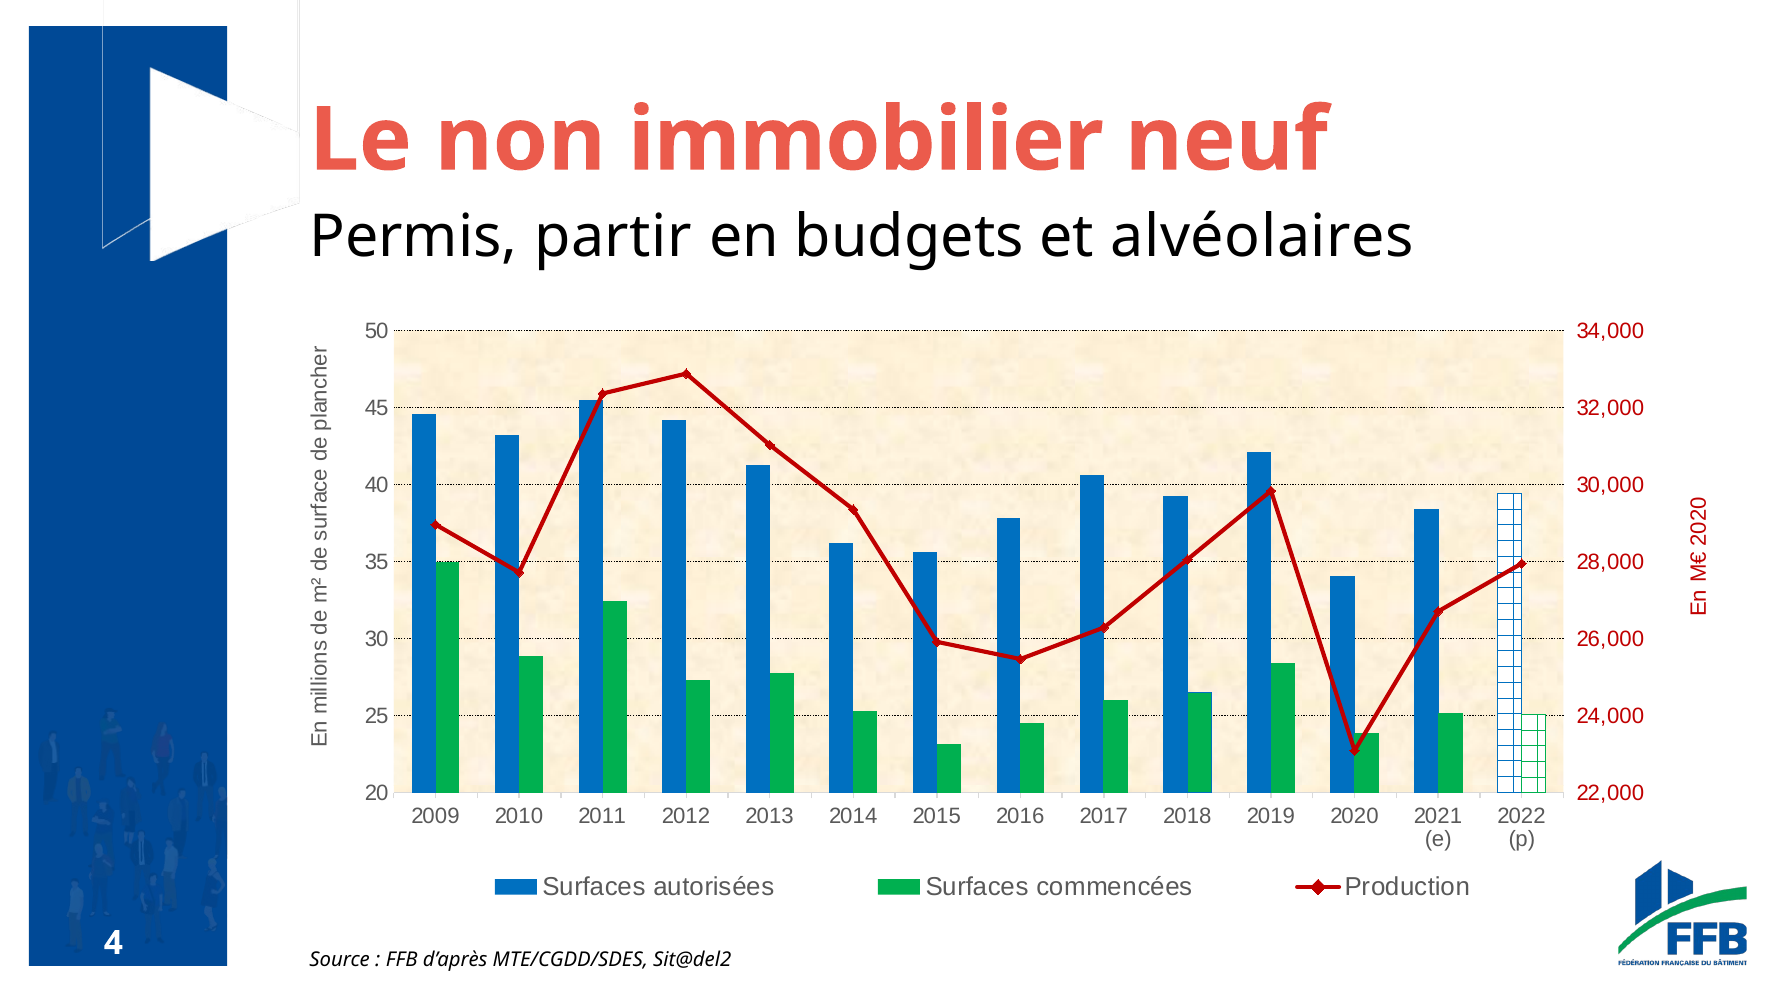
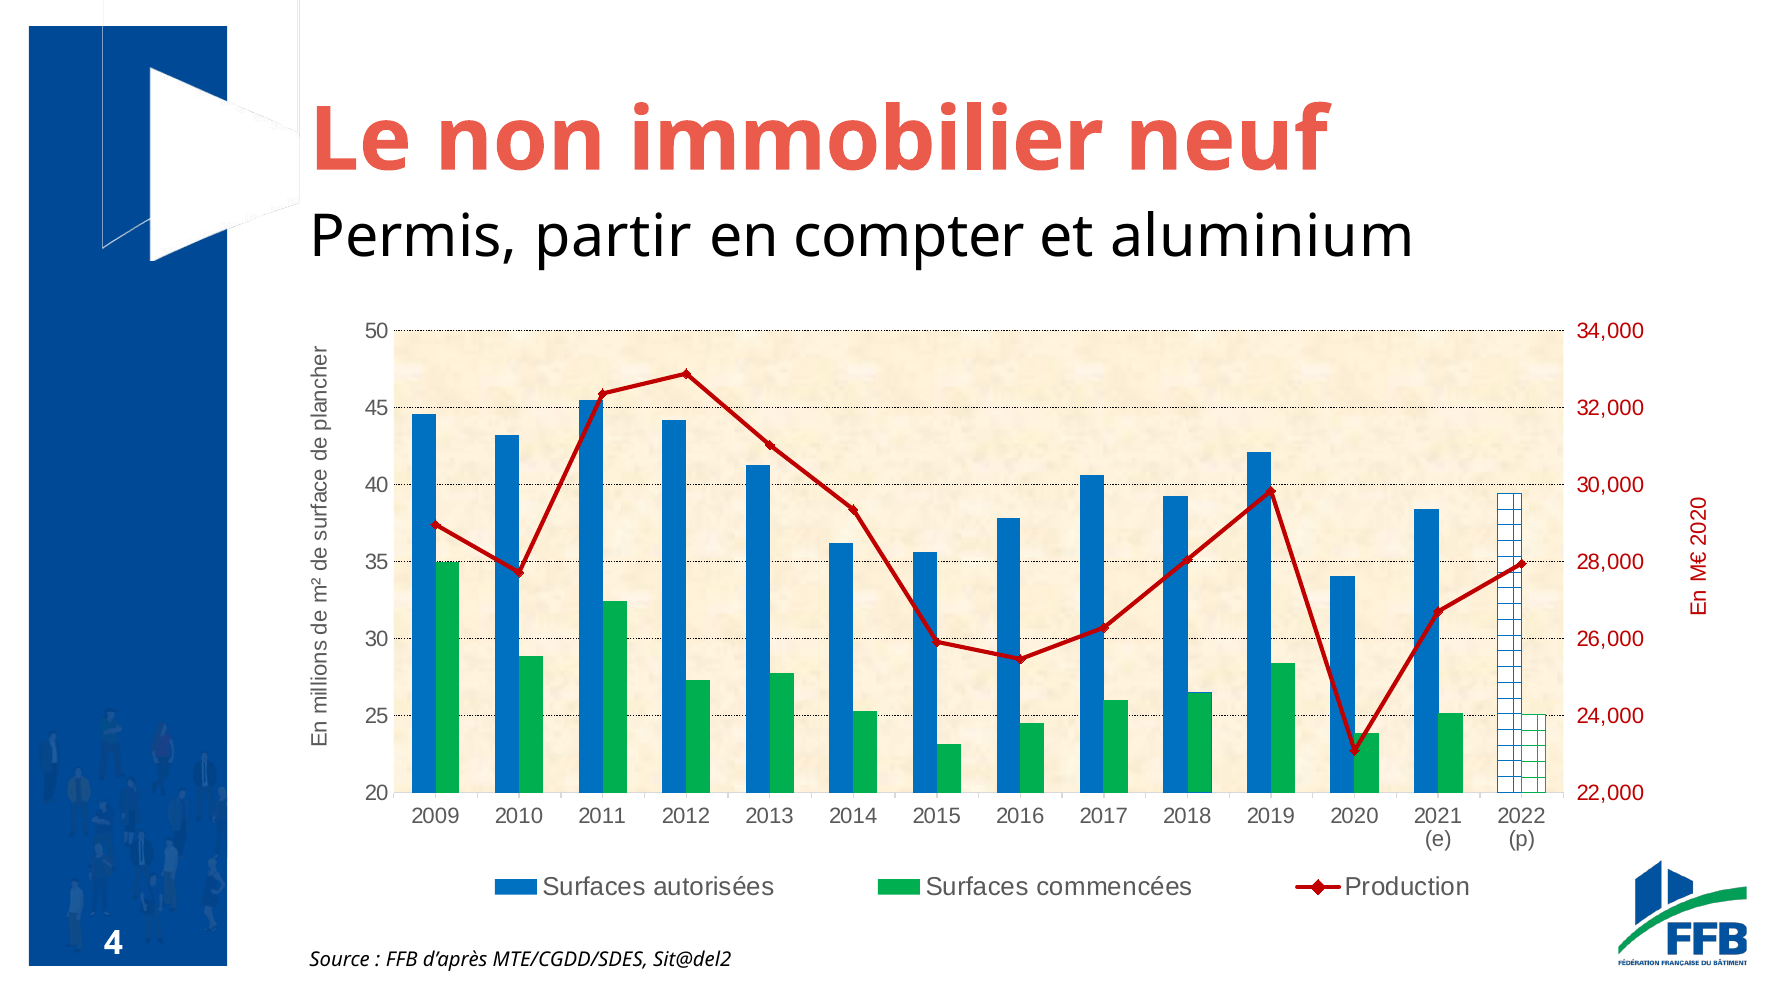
budgets: budgets -> compter
alvéolaires: alvéolaires -> aluminium
